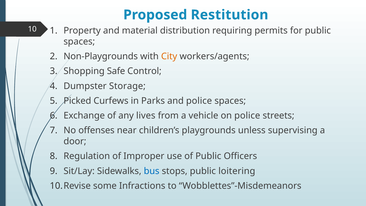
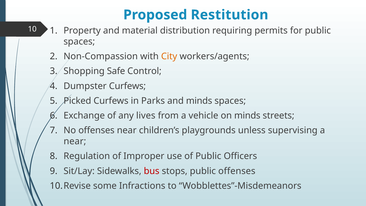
Non-Playgrounds: Non-Playgrounds -> Non-Compassion
Dumpster Storage: Storage -> Curfews
and police: police -> minds
on police: police -> minds
door at (75, 141): door -> near
bus colour: blue -> red
public loitering: loitering -> offenses
